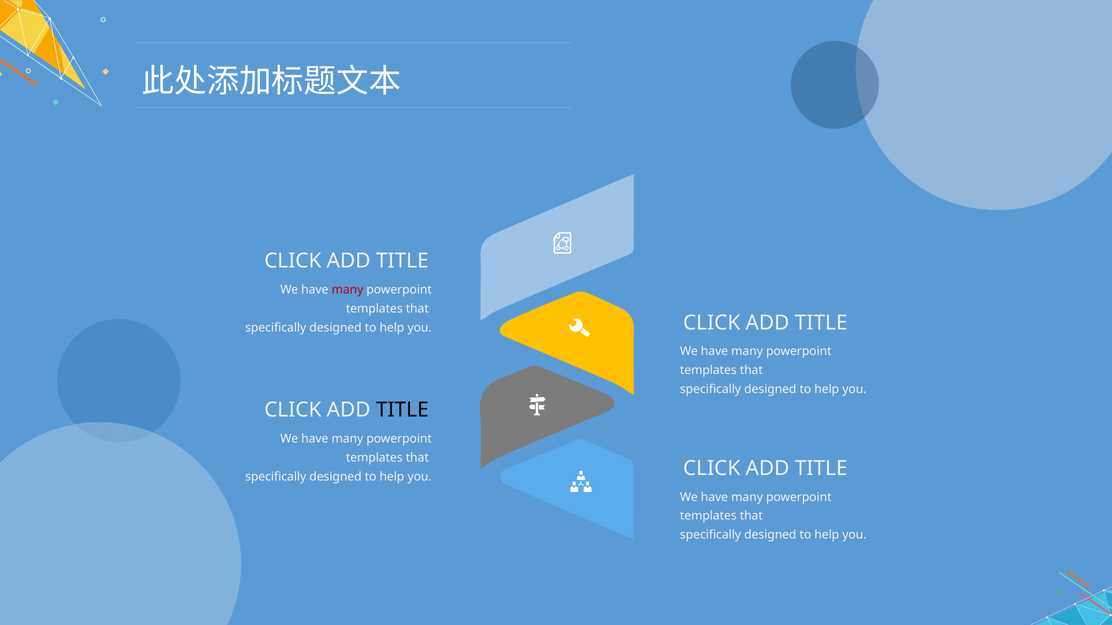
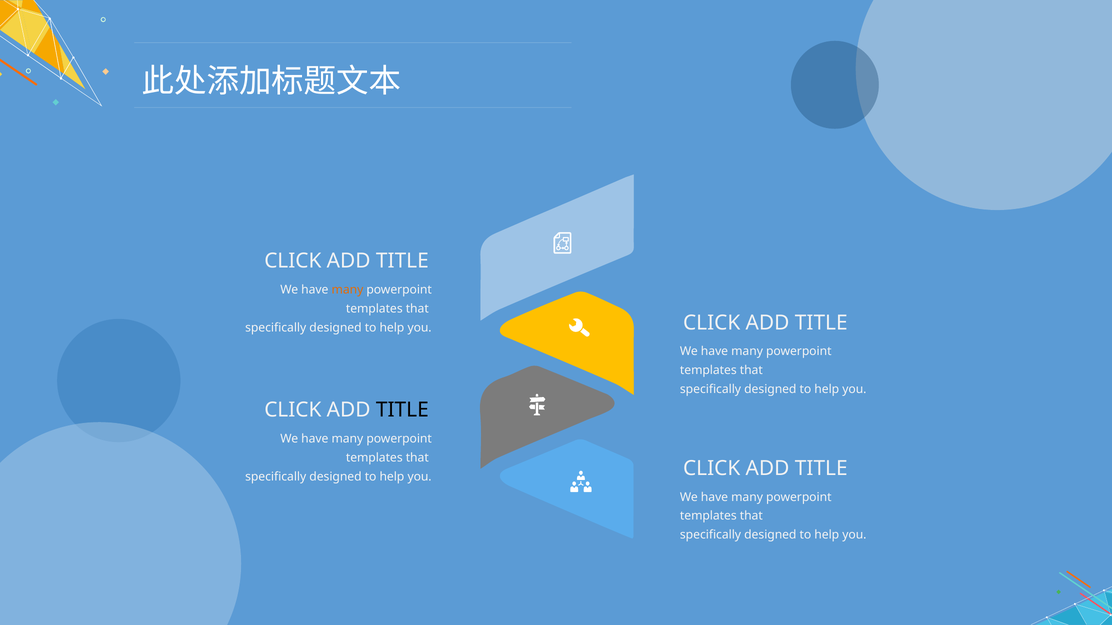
many at (347, 290) colour: red -> orange
